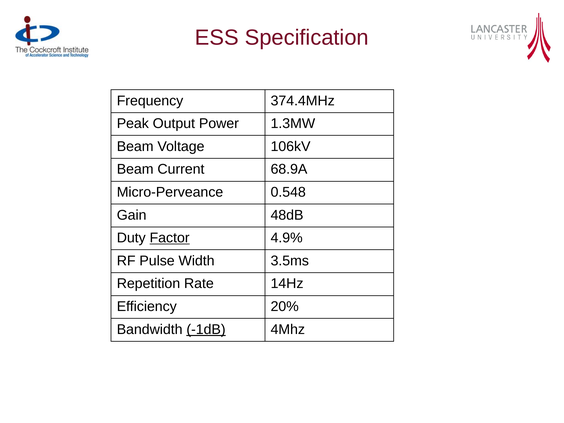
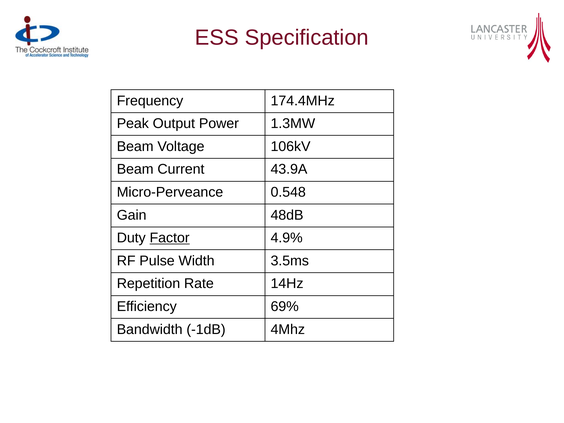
374.4MHz: 374.4MHz -> 174.4MHz
68.9A: 68.9A -> 43.9A
20%: 20% -> 69%
-1dB underline: present -> none
